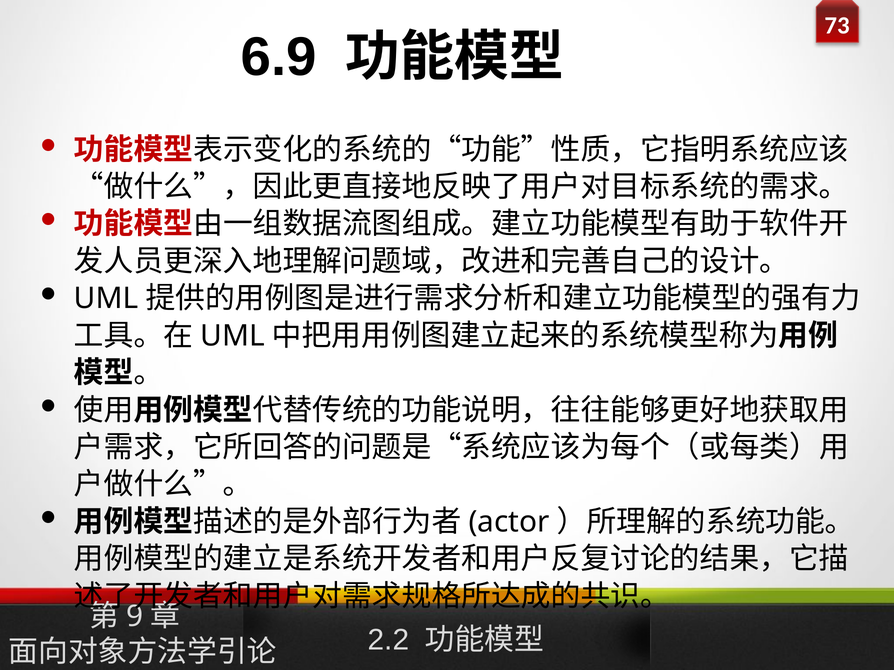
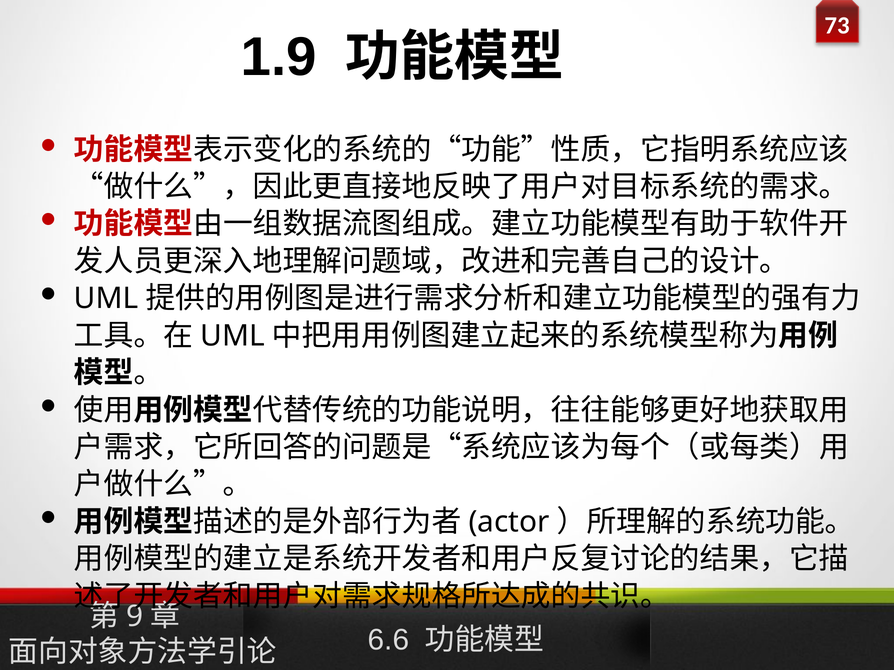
6.9: 6.9 -> 1.9
2.2: 2.2 -> 6.6
